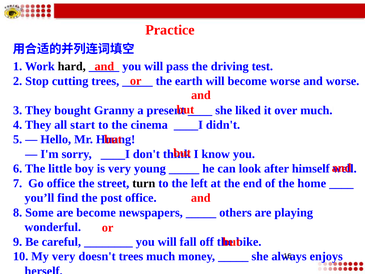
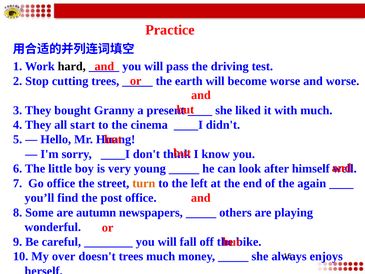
over: over -> with
turn colour: black -> orange
home: home -> again
are become: become -> autumn
My very: very -> over
